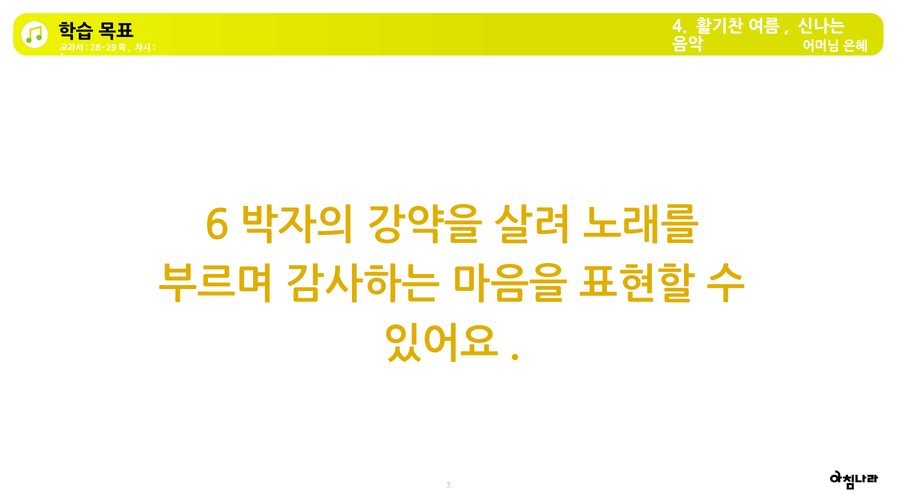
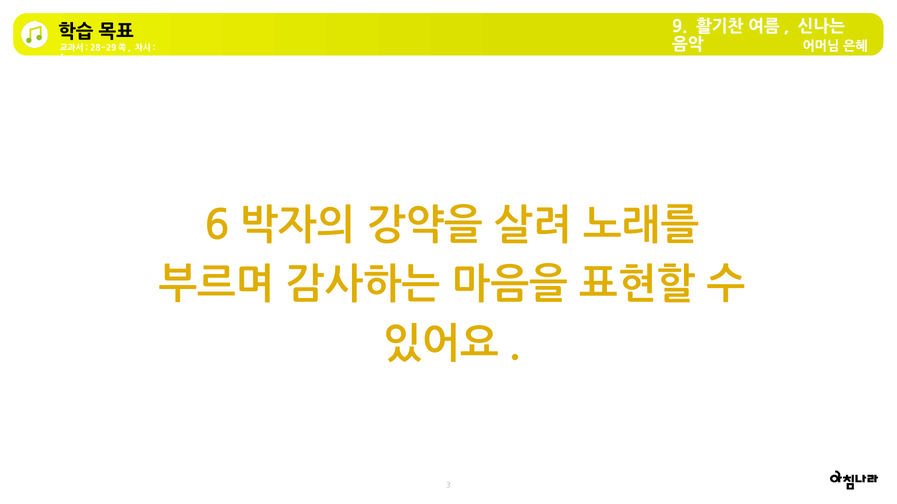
4: 4 -> 9
